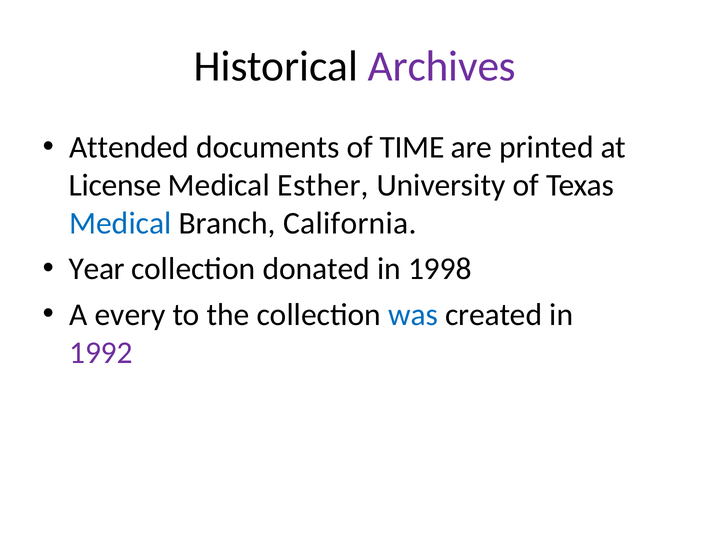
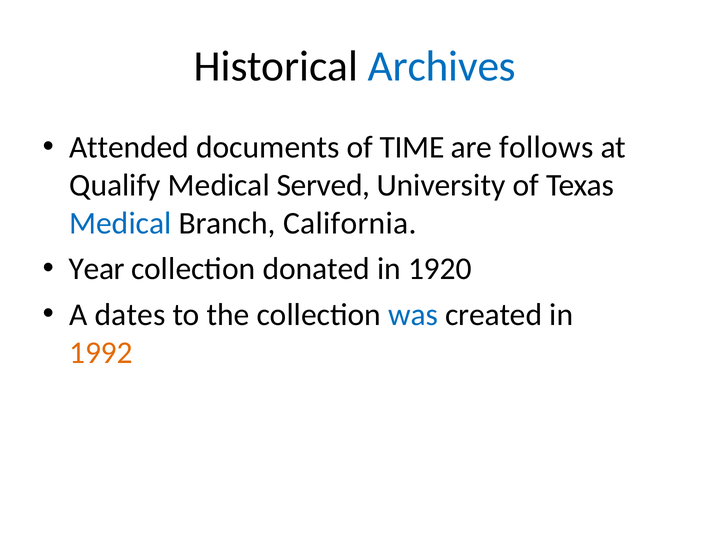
Archives colour: purple -> blue
printed: printed -> follows
License: License -> Qualify
Esther: Esther -> Served
1998: 1998 -> 1920
every: every -> dates
1992 colour: purple -> orange
